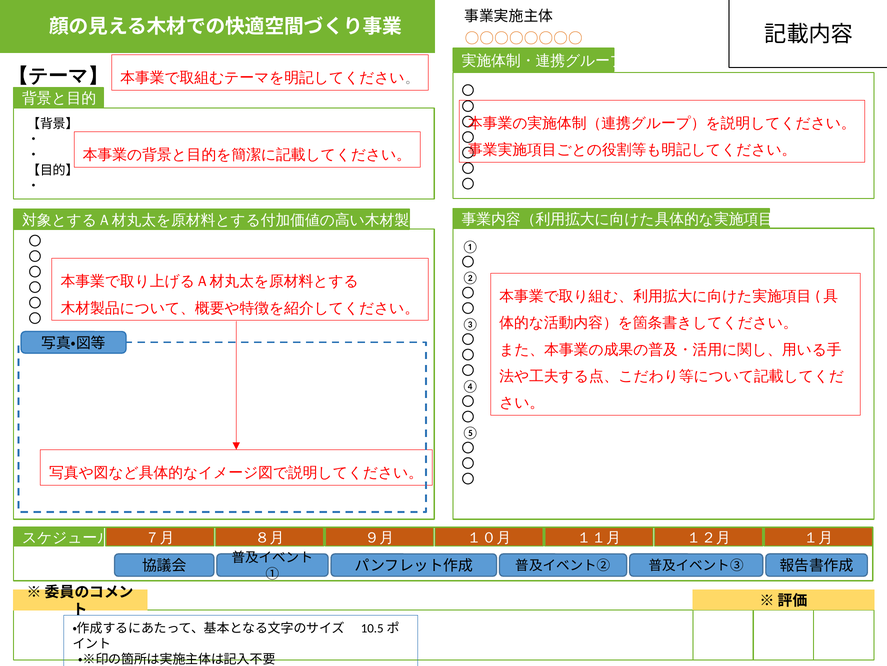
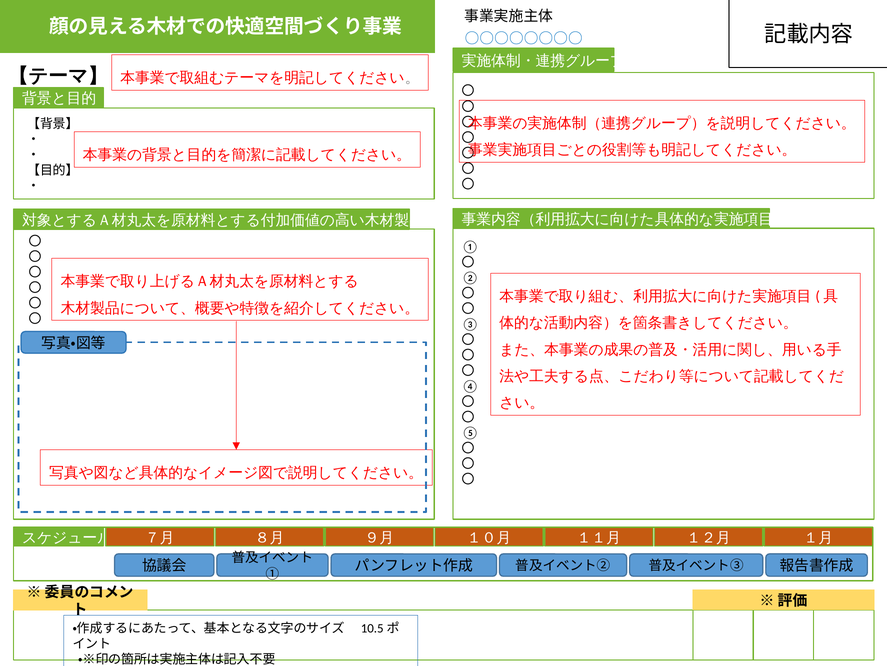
〇〇〇〇〇〇〇〇 colour: orange -> blue
